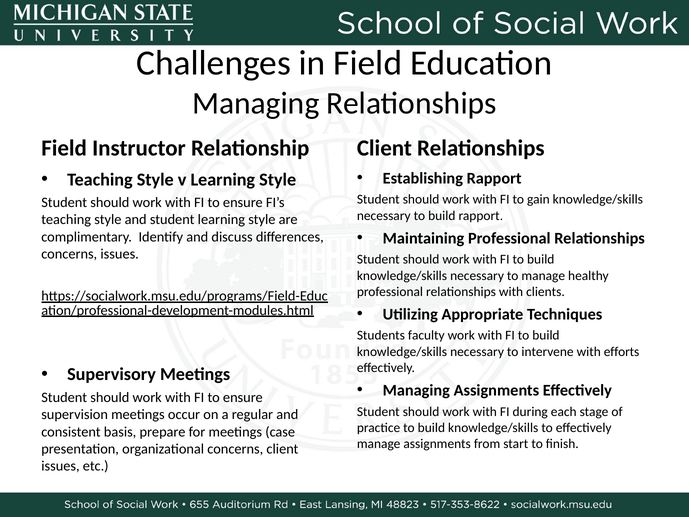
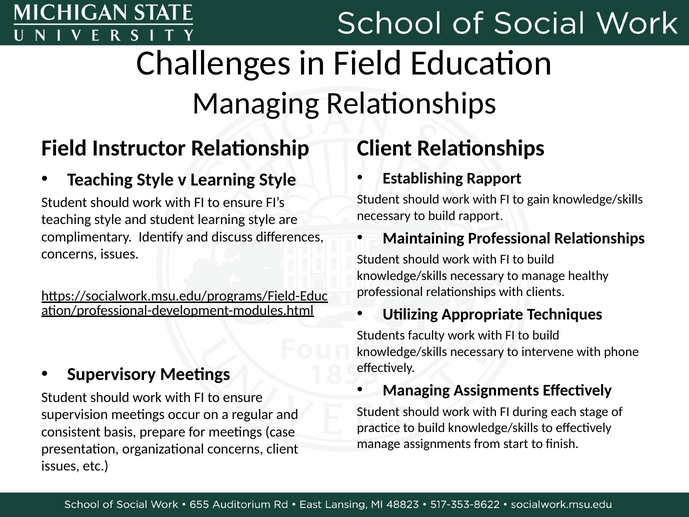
efforts: efforts -> phone
